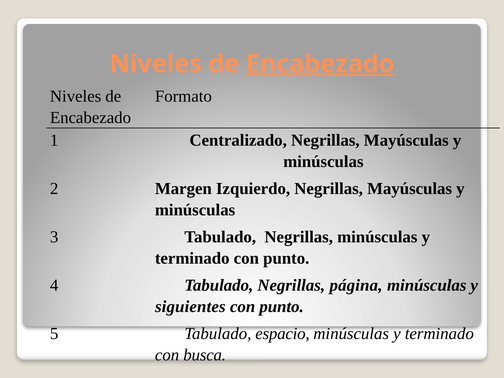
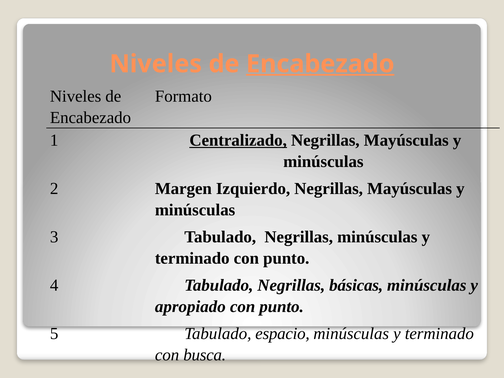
Centralizado underline: none -> present
página: página -> básicas
siguientes: siguientes -> apropiado
